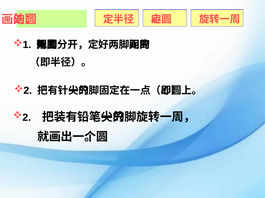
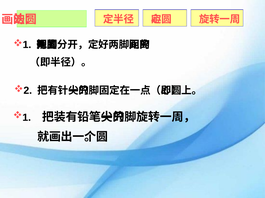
2: 2 -> 1
